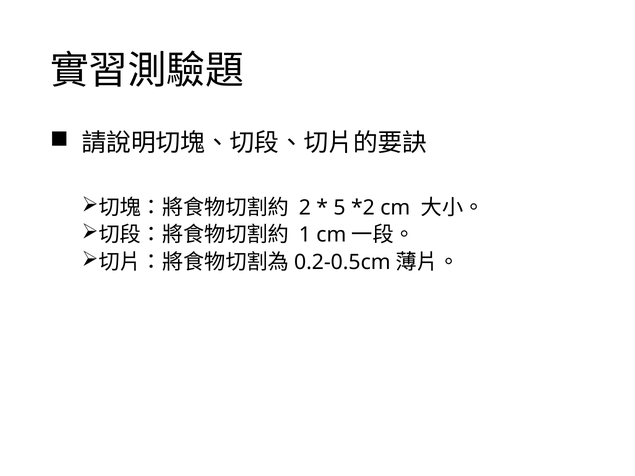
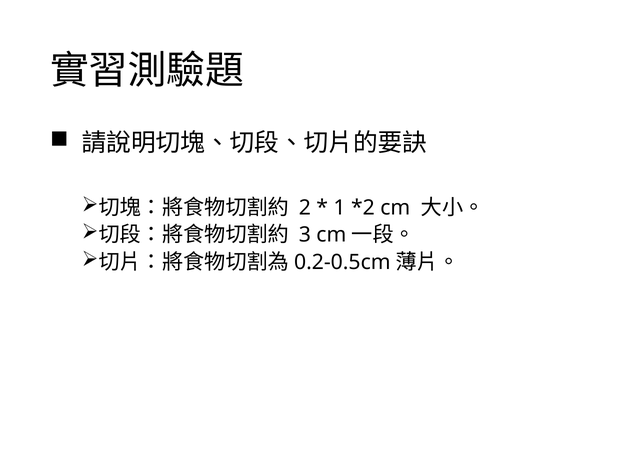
5: 5 -> 1
1: 1 -> 3
